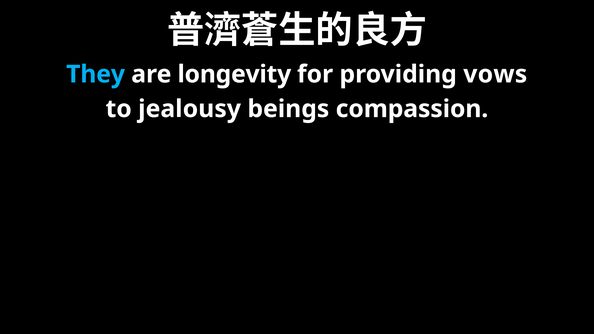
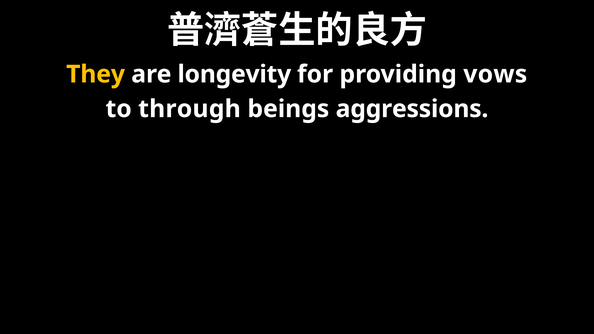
They colour: light blue -> yellow
jealousy: jealousy -> through
compassion: compassion -> aggressions
